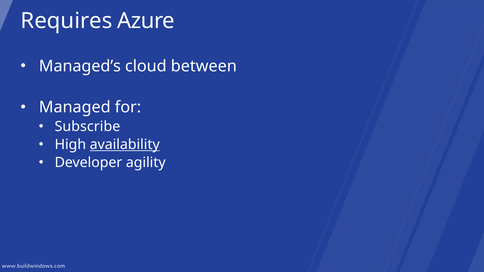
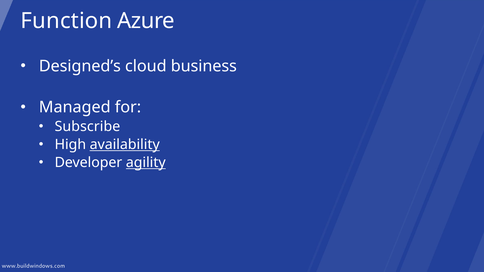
Requires: Requires -> Function
Managed’s: Managed’s -> Designed’s
between: between -> business
agility underline: none -> present
